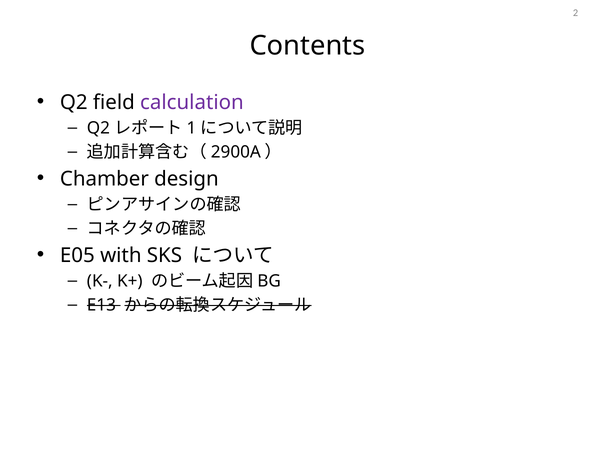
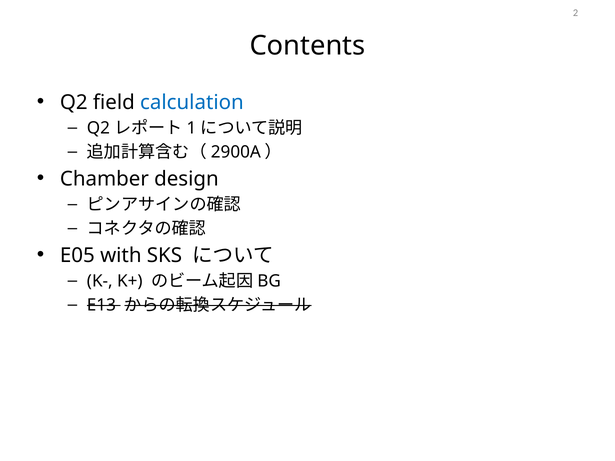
calculation colour: purple -> blue
